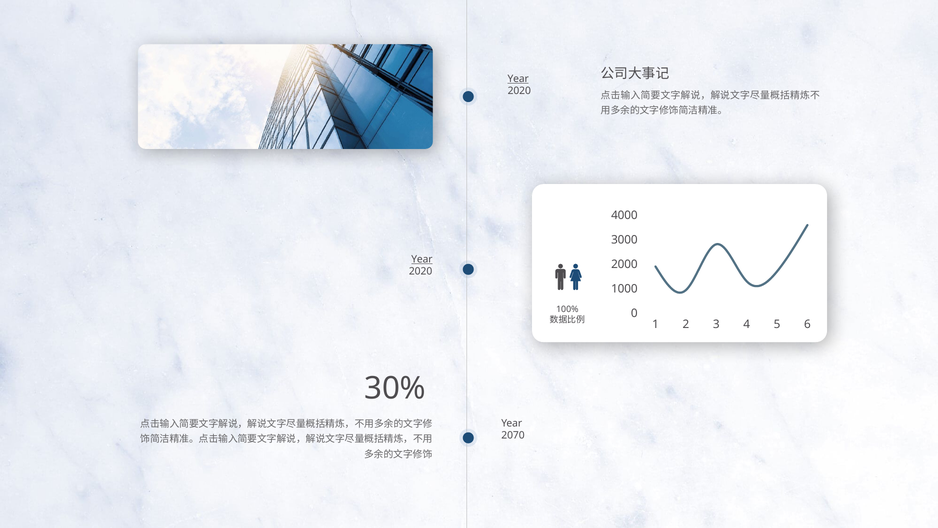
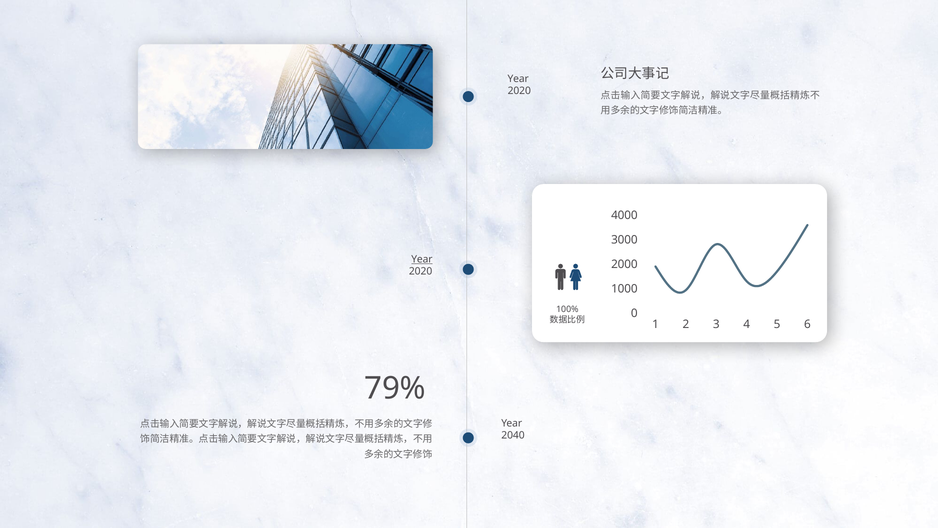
Year at (518, 79) underline: present -> none
30%: 30% -> 79%
2070: 2070 -> 2040
